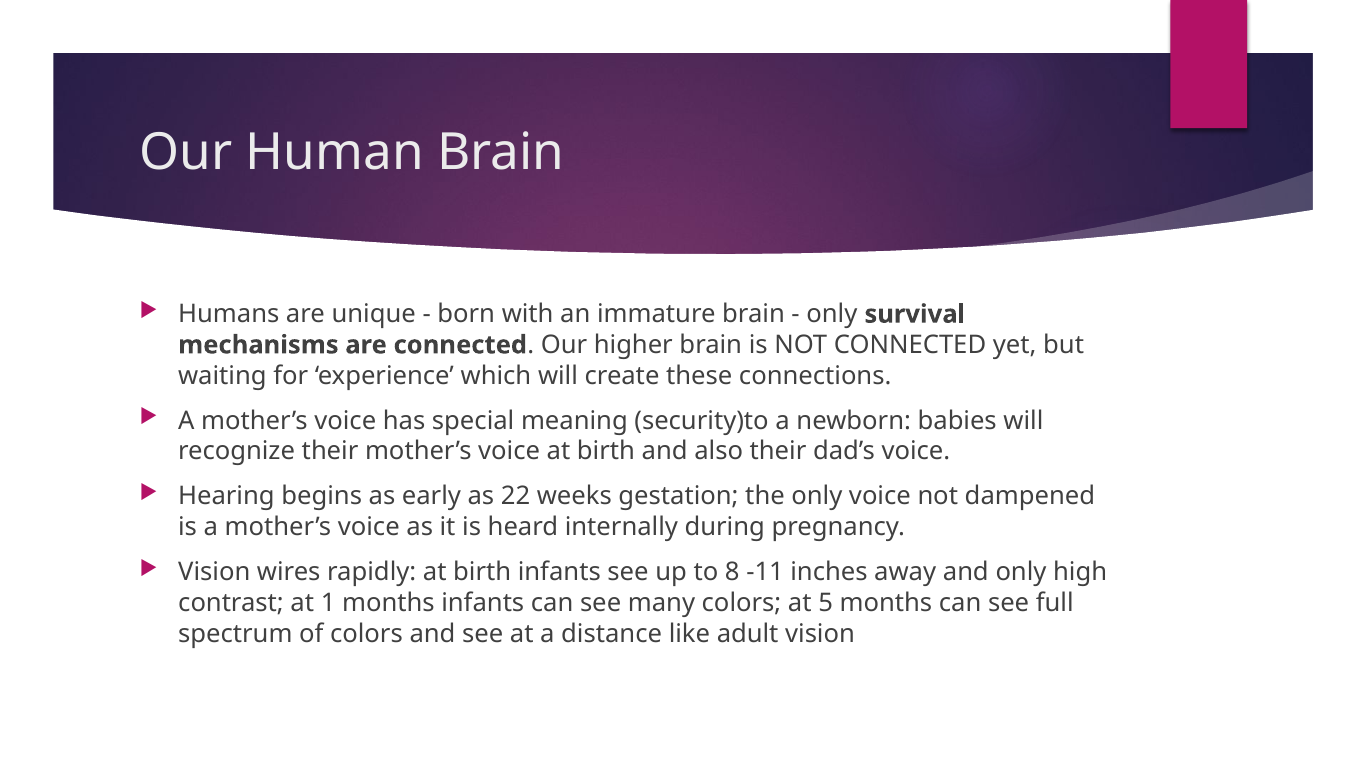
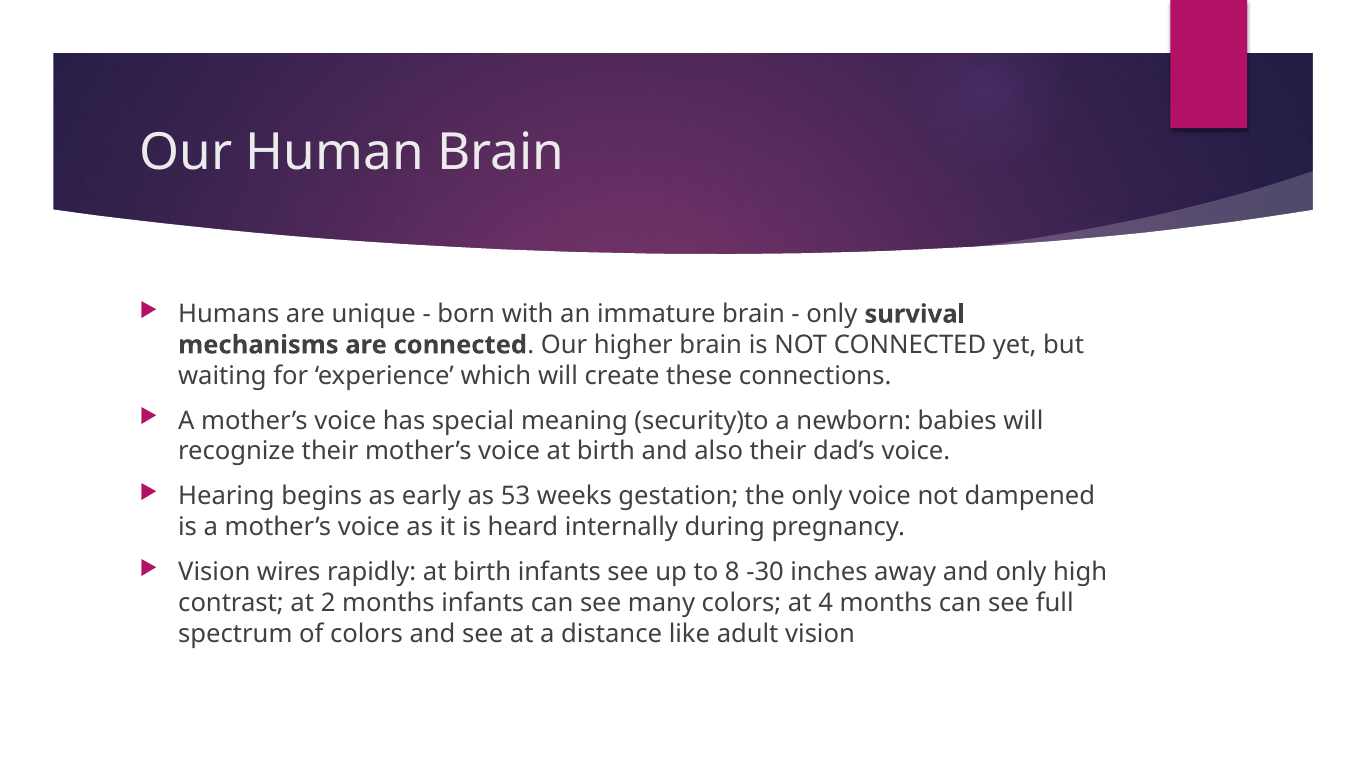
22: 22 -> 53
-11: -11 -> -30
1: 1 -> 2
5: 5 -> 4
